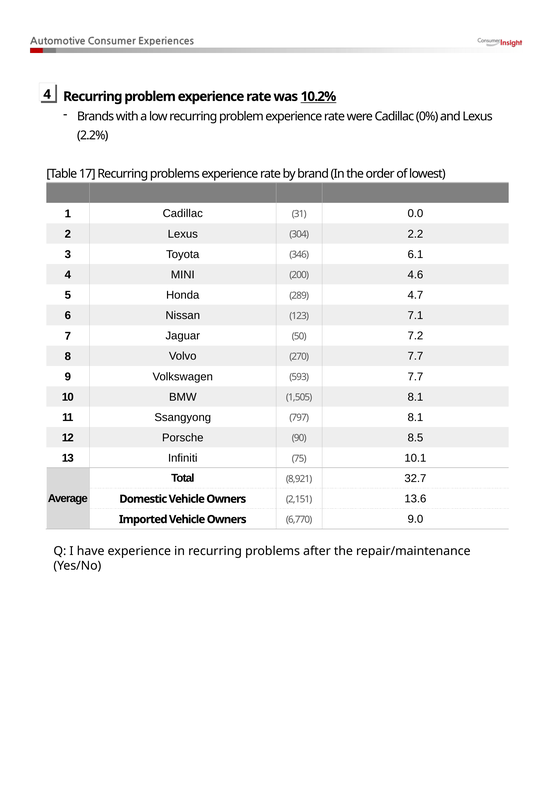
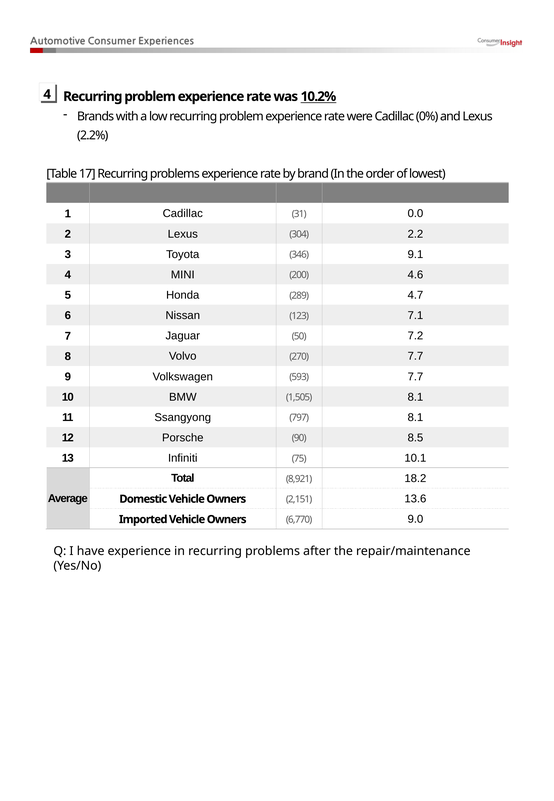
6.1: 6.1 -> 9.1
32.7: 32.7 -> 18.2
